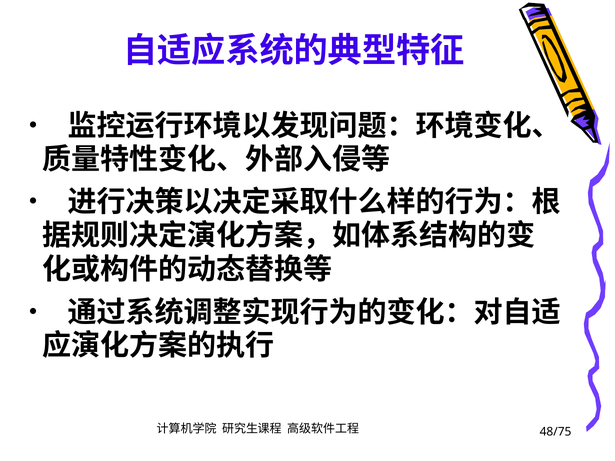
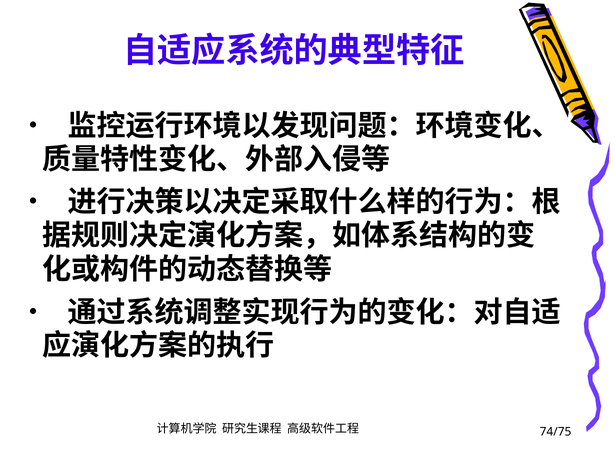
48/75: 48/75 -> 74/75
